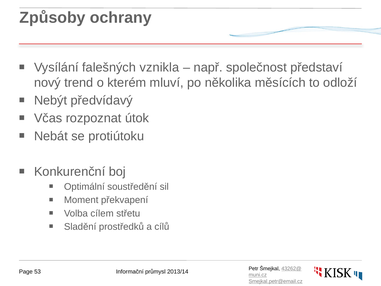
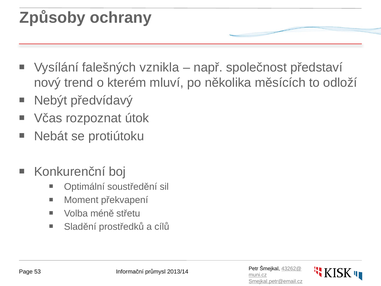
cílem: cílem -> méně
